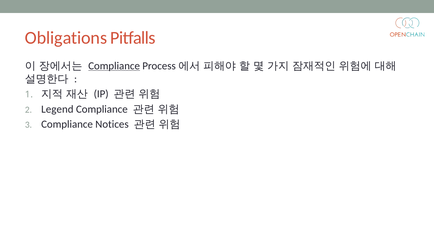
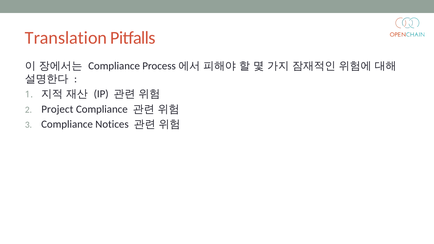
Obligations: Obligations -> Translation
Compliance at (114, 66) underline: present -> none
Legend: Legend -> Project
